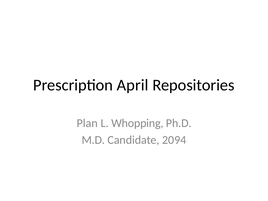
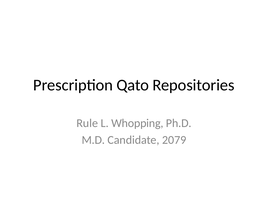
April: April -> Qato
Plan: Plan -> Rule
2094: 2094 -> 2079
